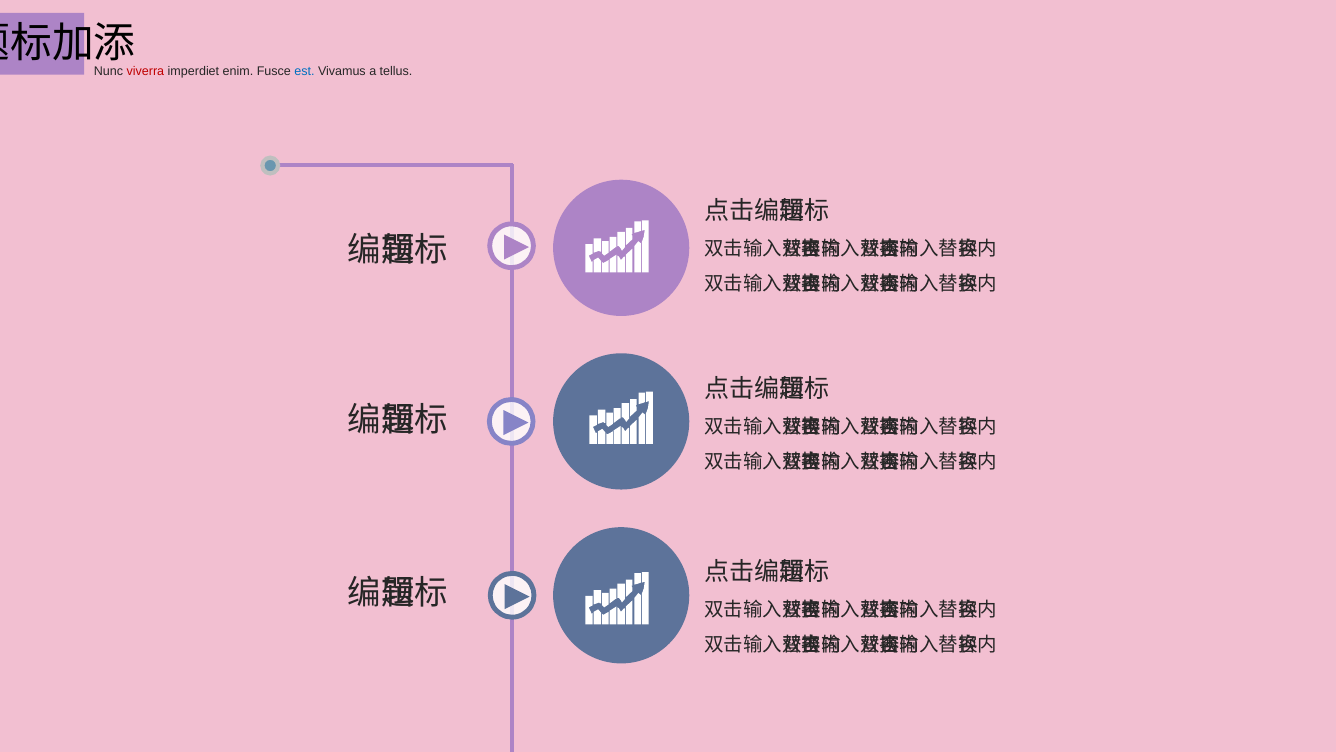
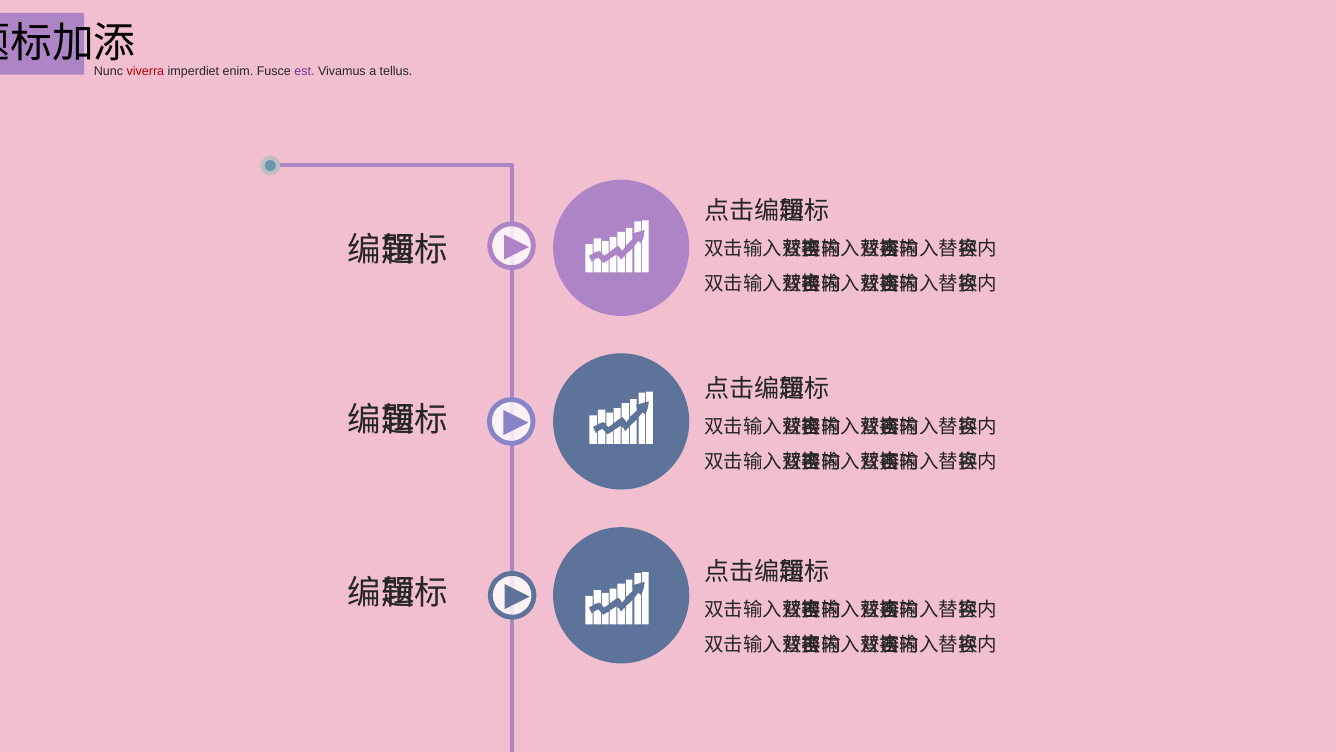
est colour: blue -> purple
